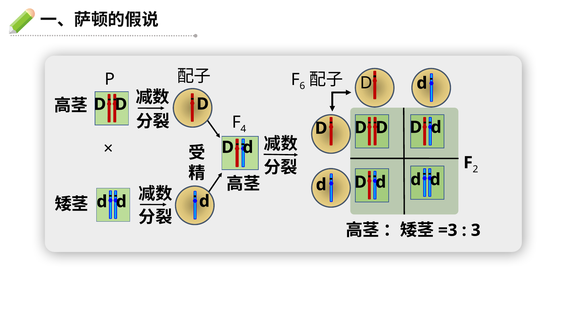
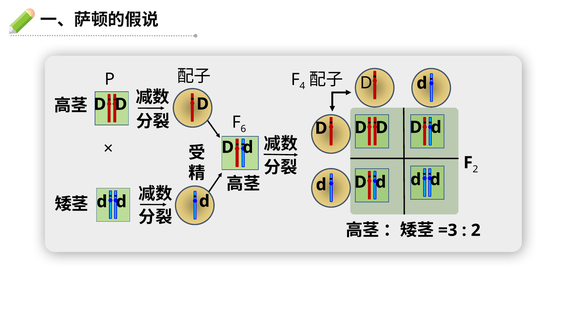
6: 6 -> 4
4: 4 -> 6
3 at (476, 230): 3 -> 2
